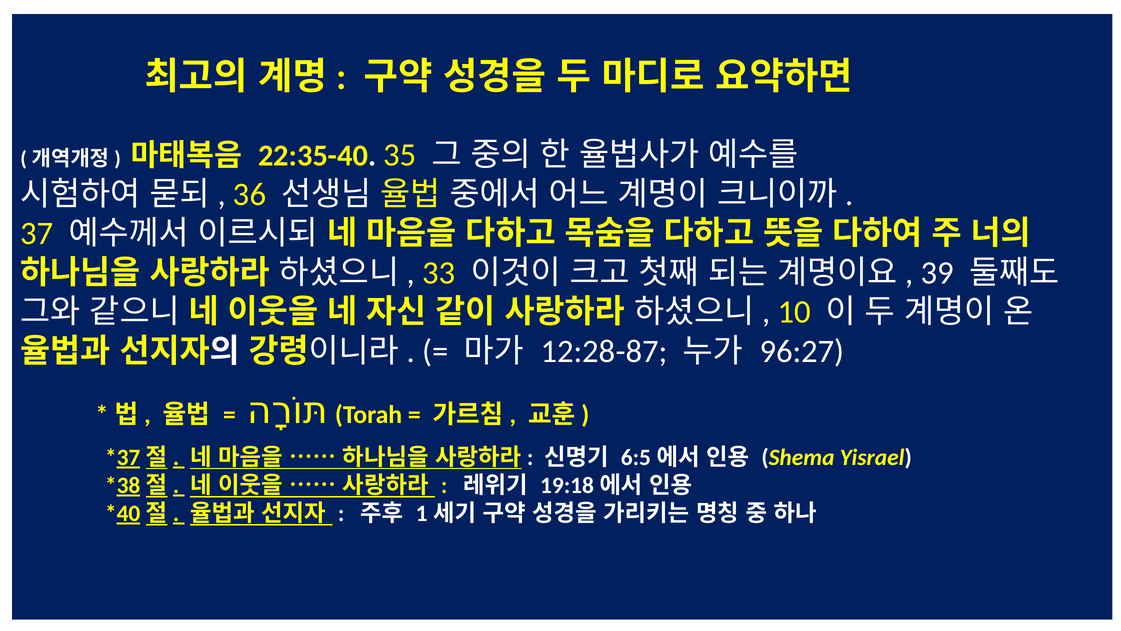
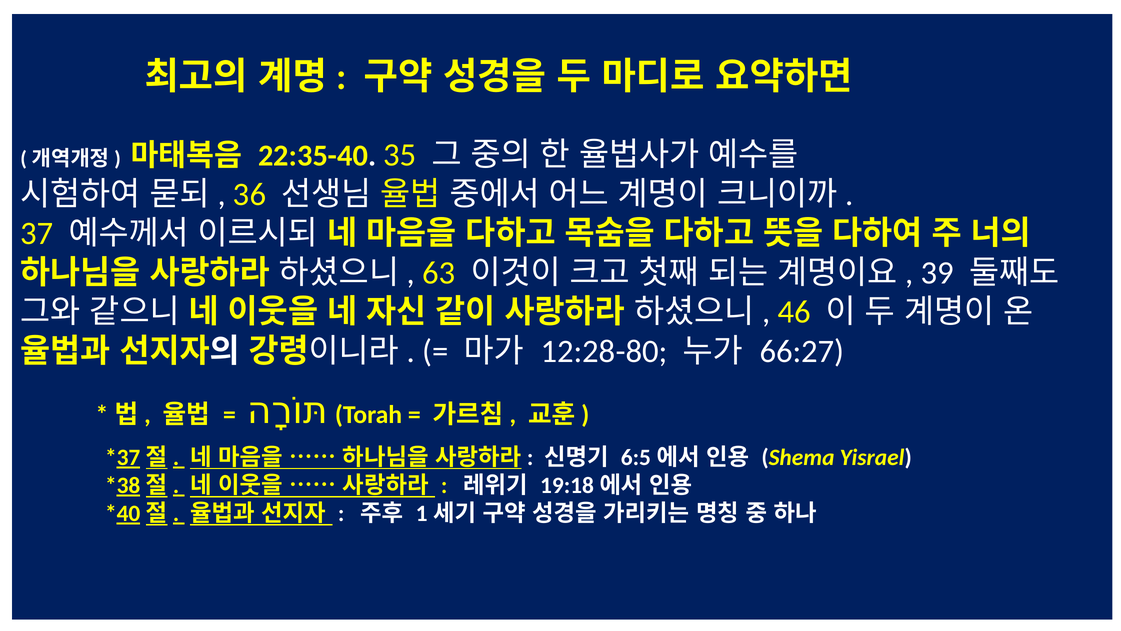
33: 33 -> 63
10: 10 -> 46
12:28-87: 12:28-87 -> 12:28-80
96:27: 96:27 -> 66:27
